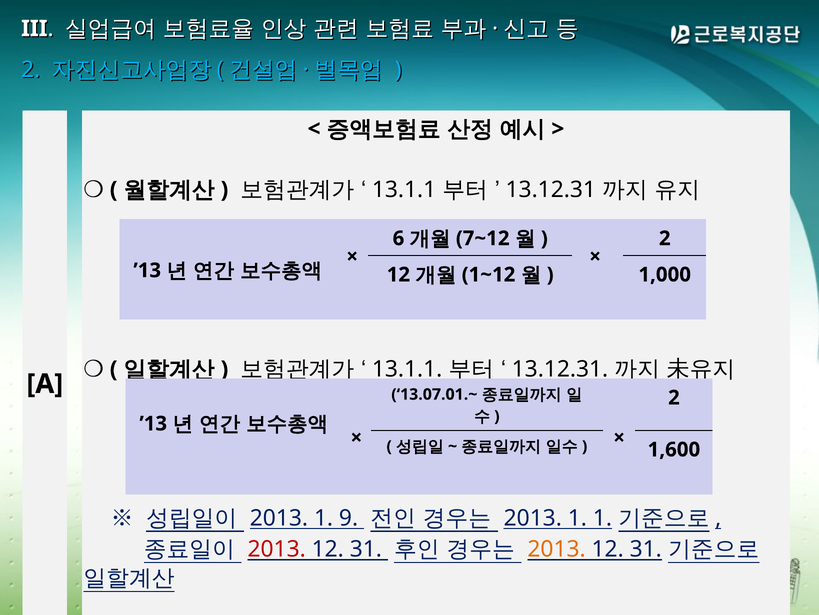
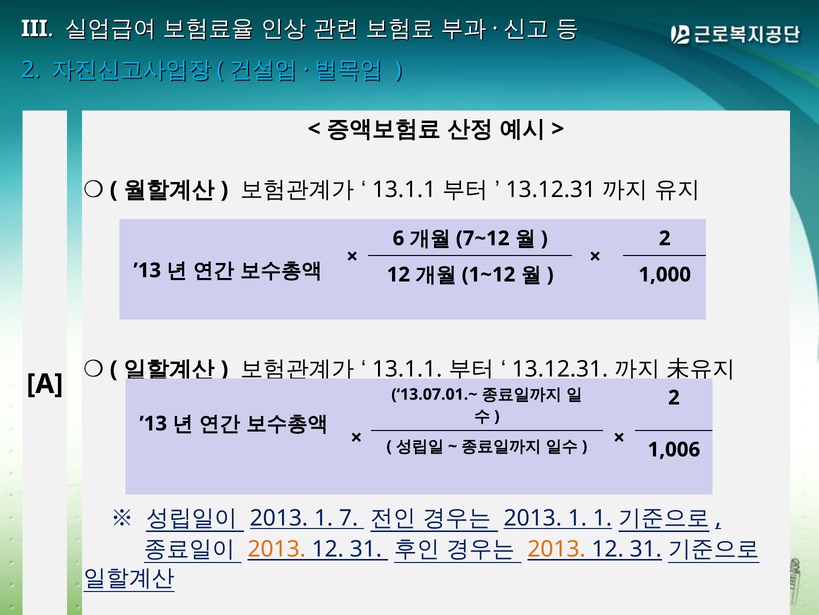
1,600: 1,600 -> 1,006
9: 9 -> 7
2013 at (277, 549) colour: red -> orange
